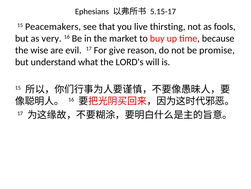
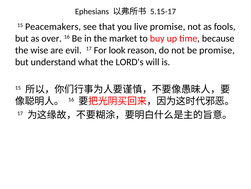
live thirsting: thirsting -> promise
very: very -> over
give: give -> look
